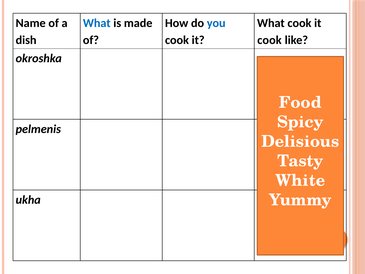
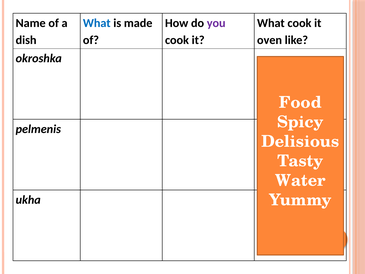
you colour: blue -> purple
cook at (269, 40): cook -> oven
White: White -> Water
